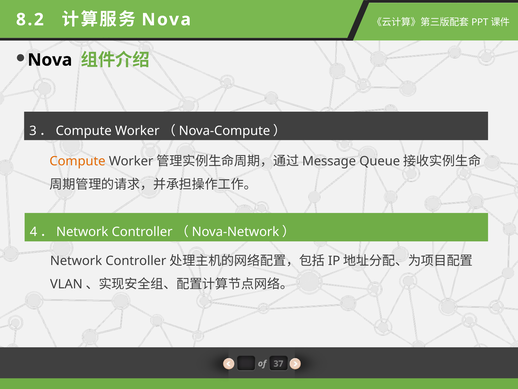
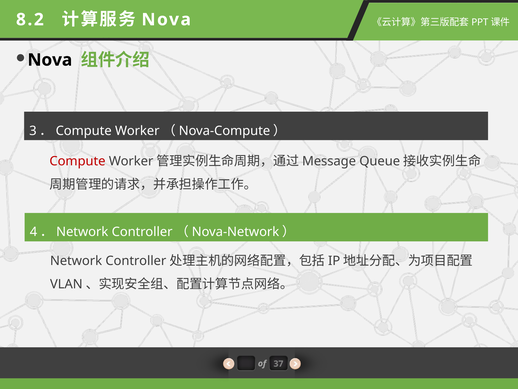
Compute colour: orange -> red
